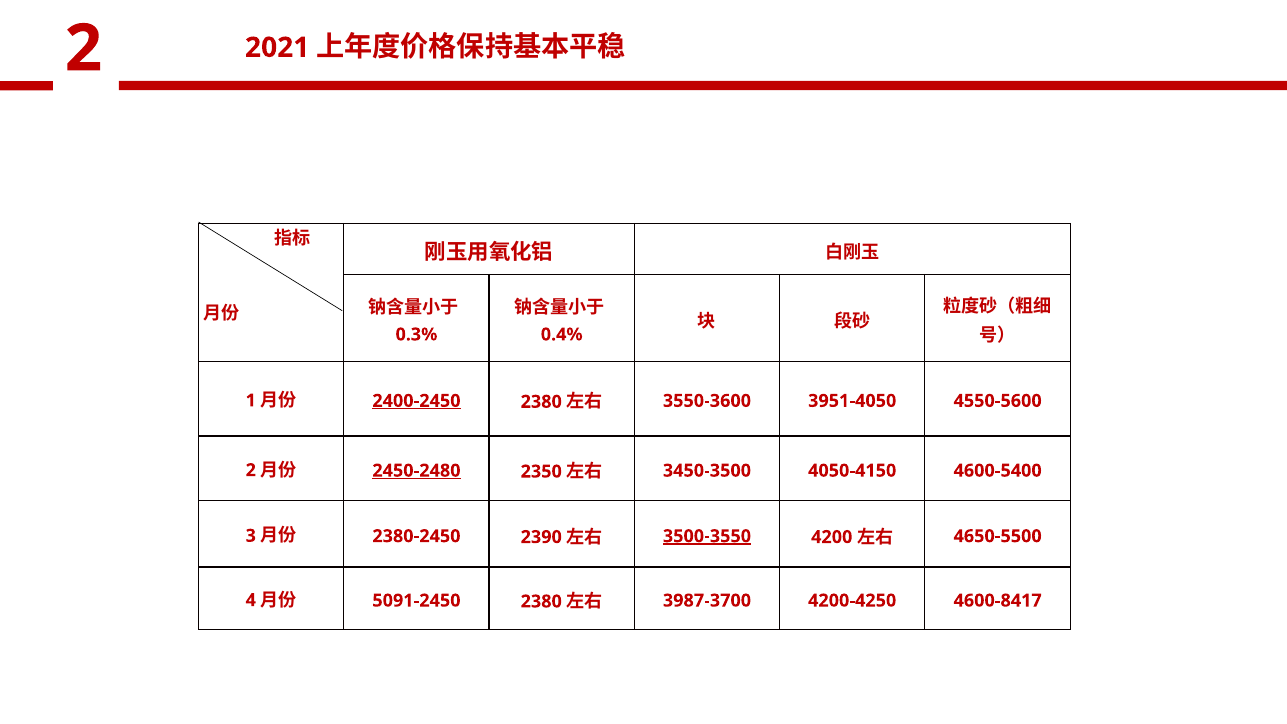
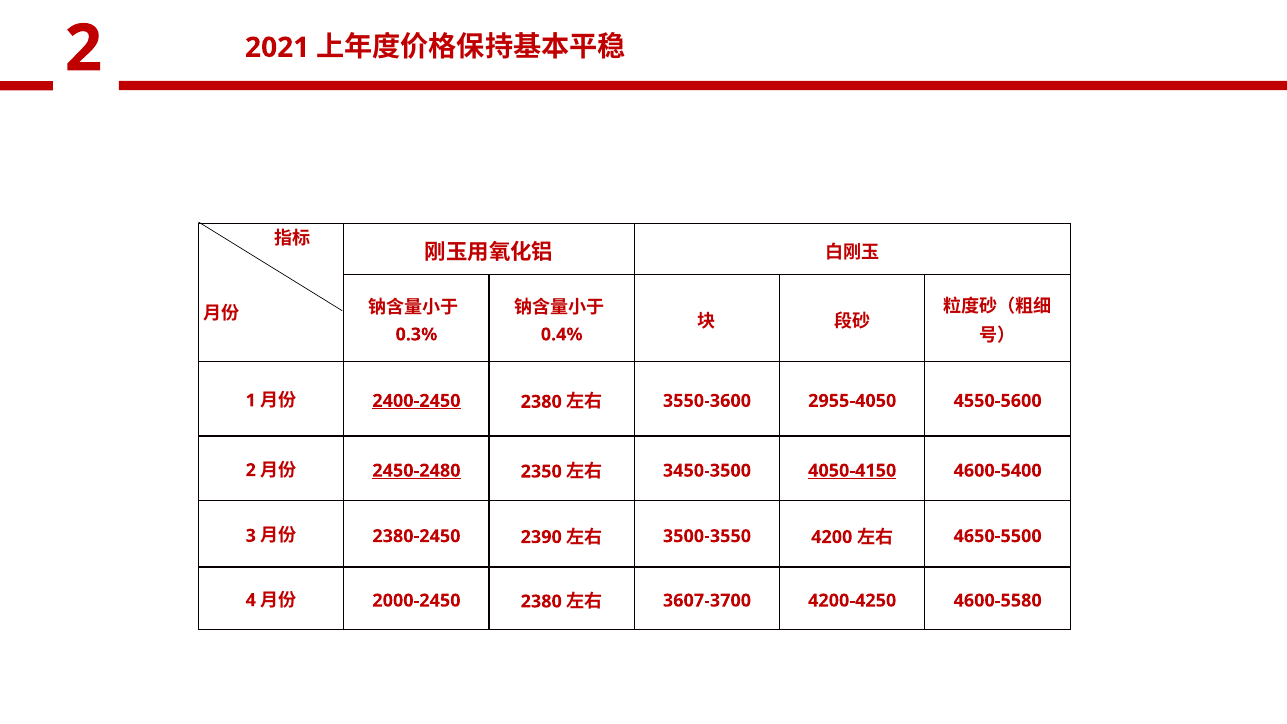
3951-4050: 3951-4050 -> 2955-4050
4050-4150 underline: none -> present
3500-3550 underline: present -> none
5091-2450: 5091-2450 -> 2000-2450
3987-3700: 3987-3700 -> 3607-3700
4600-8417: 4600-8417 -> 4600-5580
